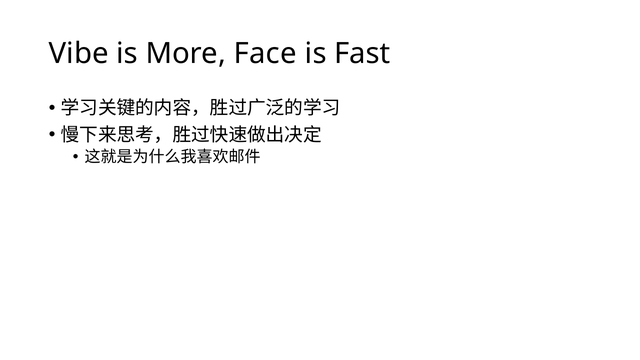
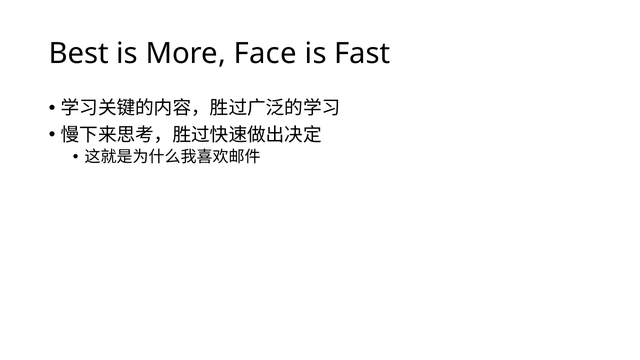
Vibe: Vibe -> Best
